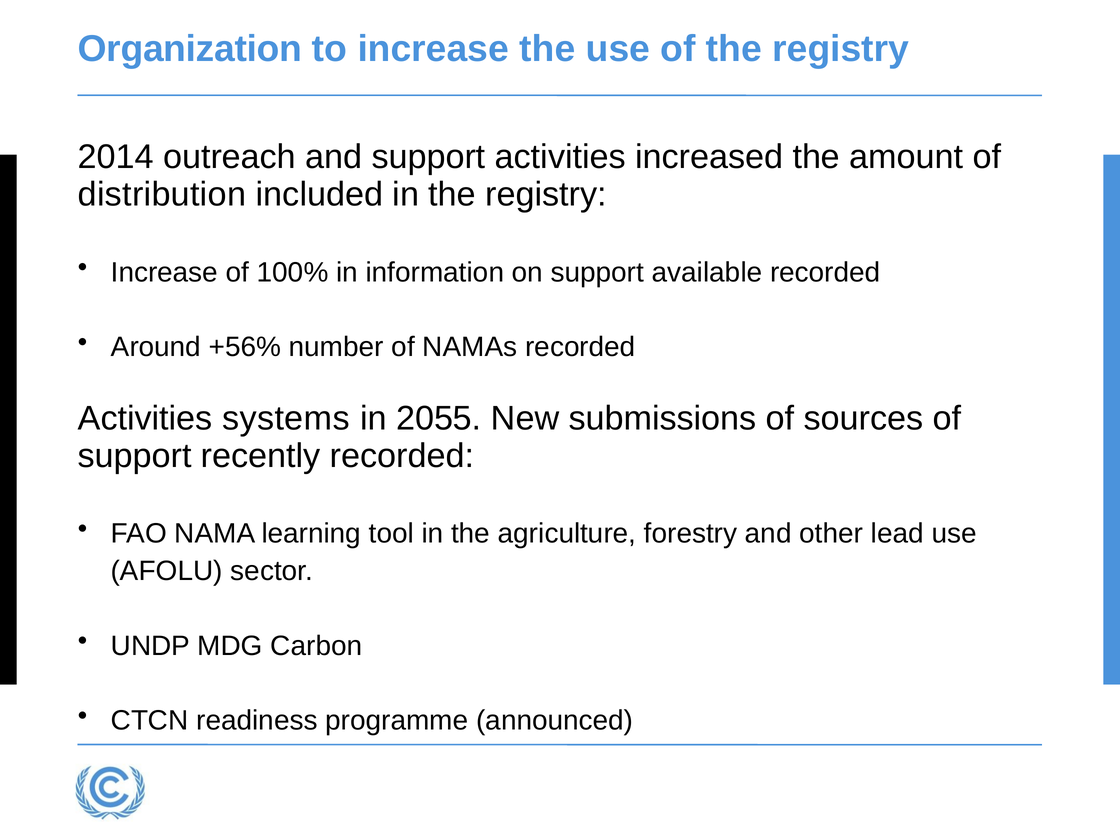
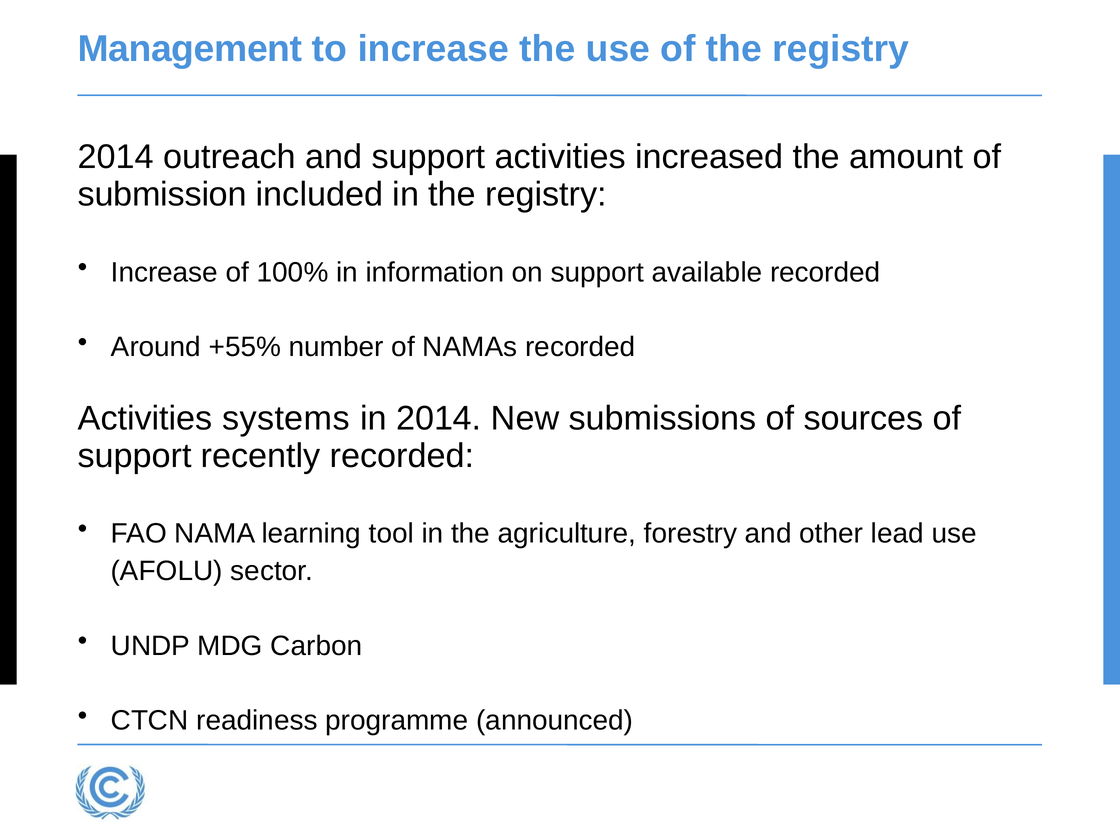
Organization: Organization -> Management
distribution: distribution -> submission
+56%: +56% -> +55%
in 2055: 2055 -> 2014
